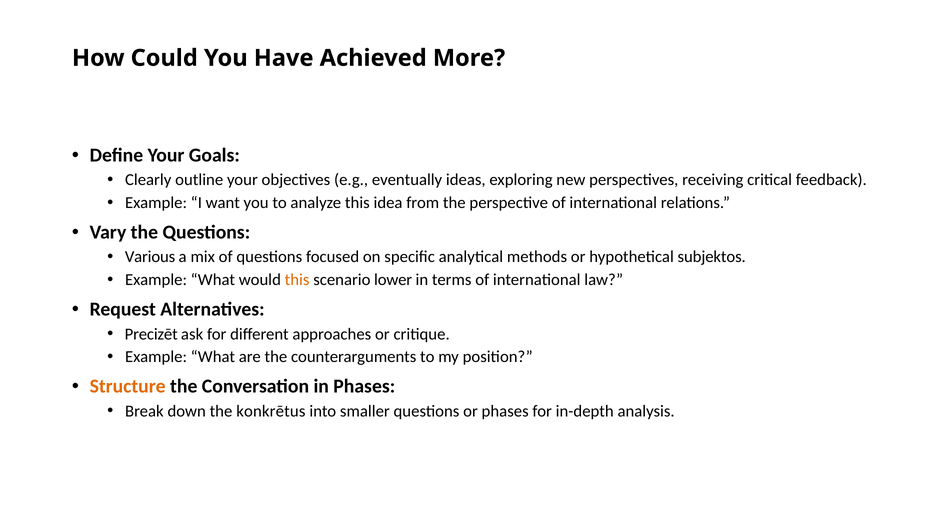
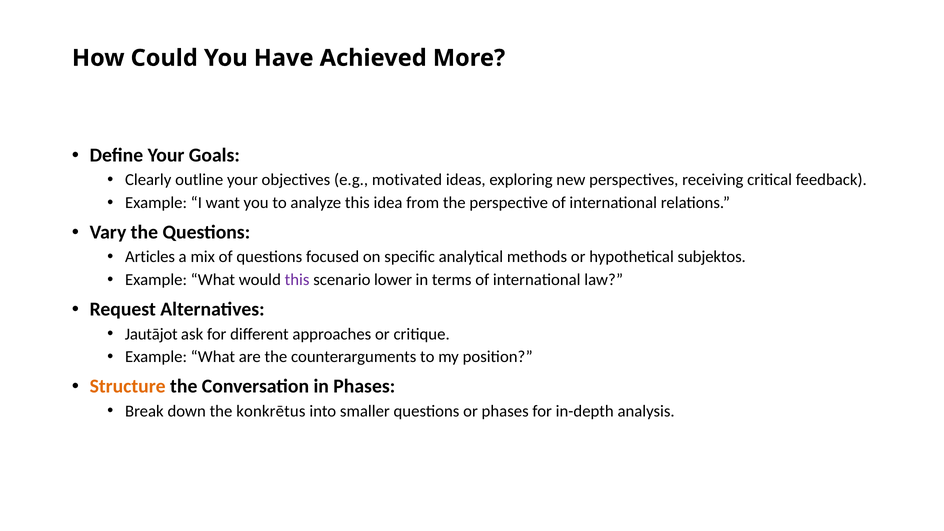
eventually: eventually -> motivated
Various: Various -> Articles
this at (297, 280) colour: orange -> purple
Precizēt: Precizēt -> Jautājot
